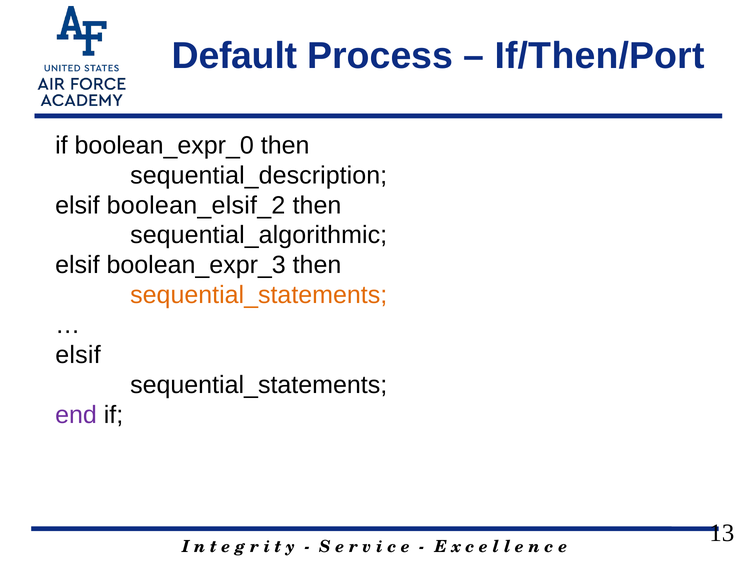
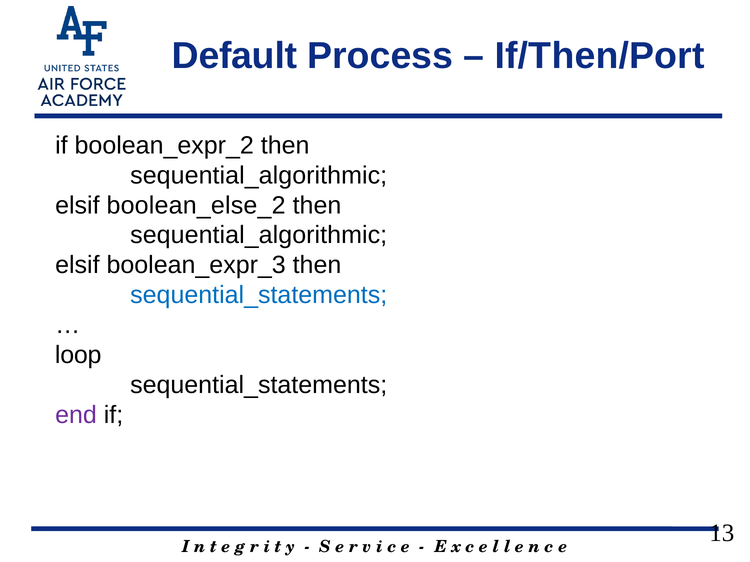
boolean_expr_0: boolean_expr_0 -> boolean_expr_2
sequential_description at (259, 175): sequential_description -> sequential_algorithmic
boolean_elsif_2: boolean_elsif_2 -> boolean_else_2
sequential_statements at (259, 295) colour: orange -> blue
elsif at (78, 355): elsif -> loop
